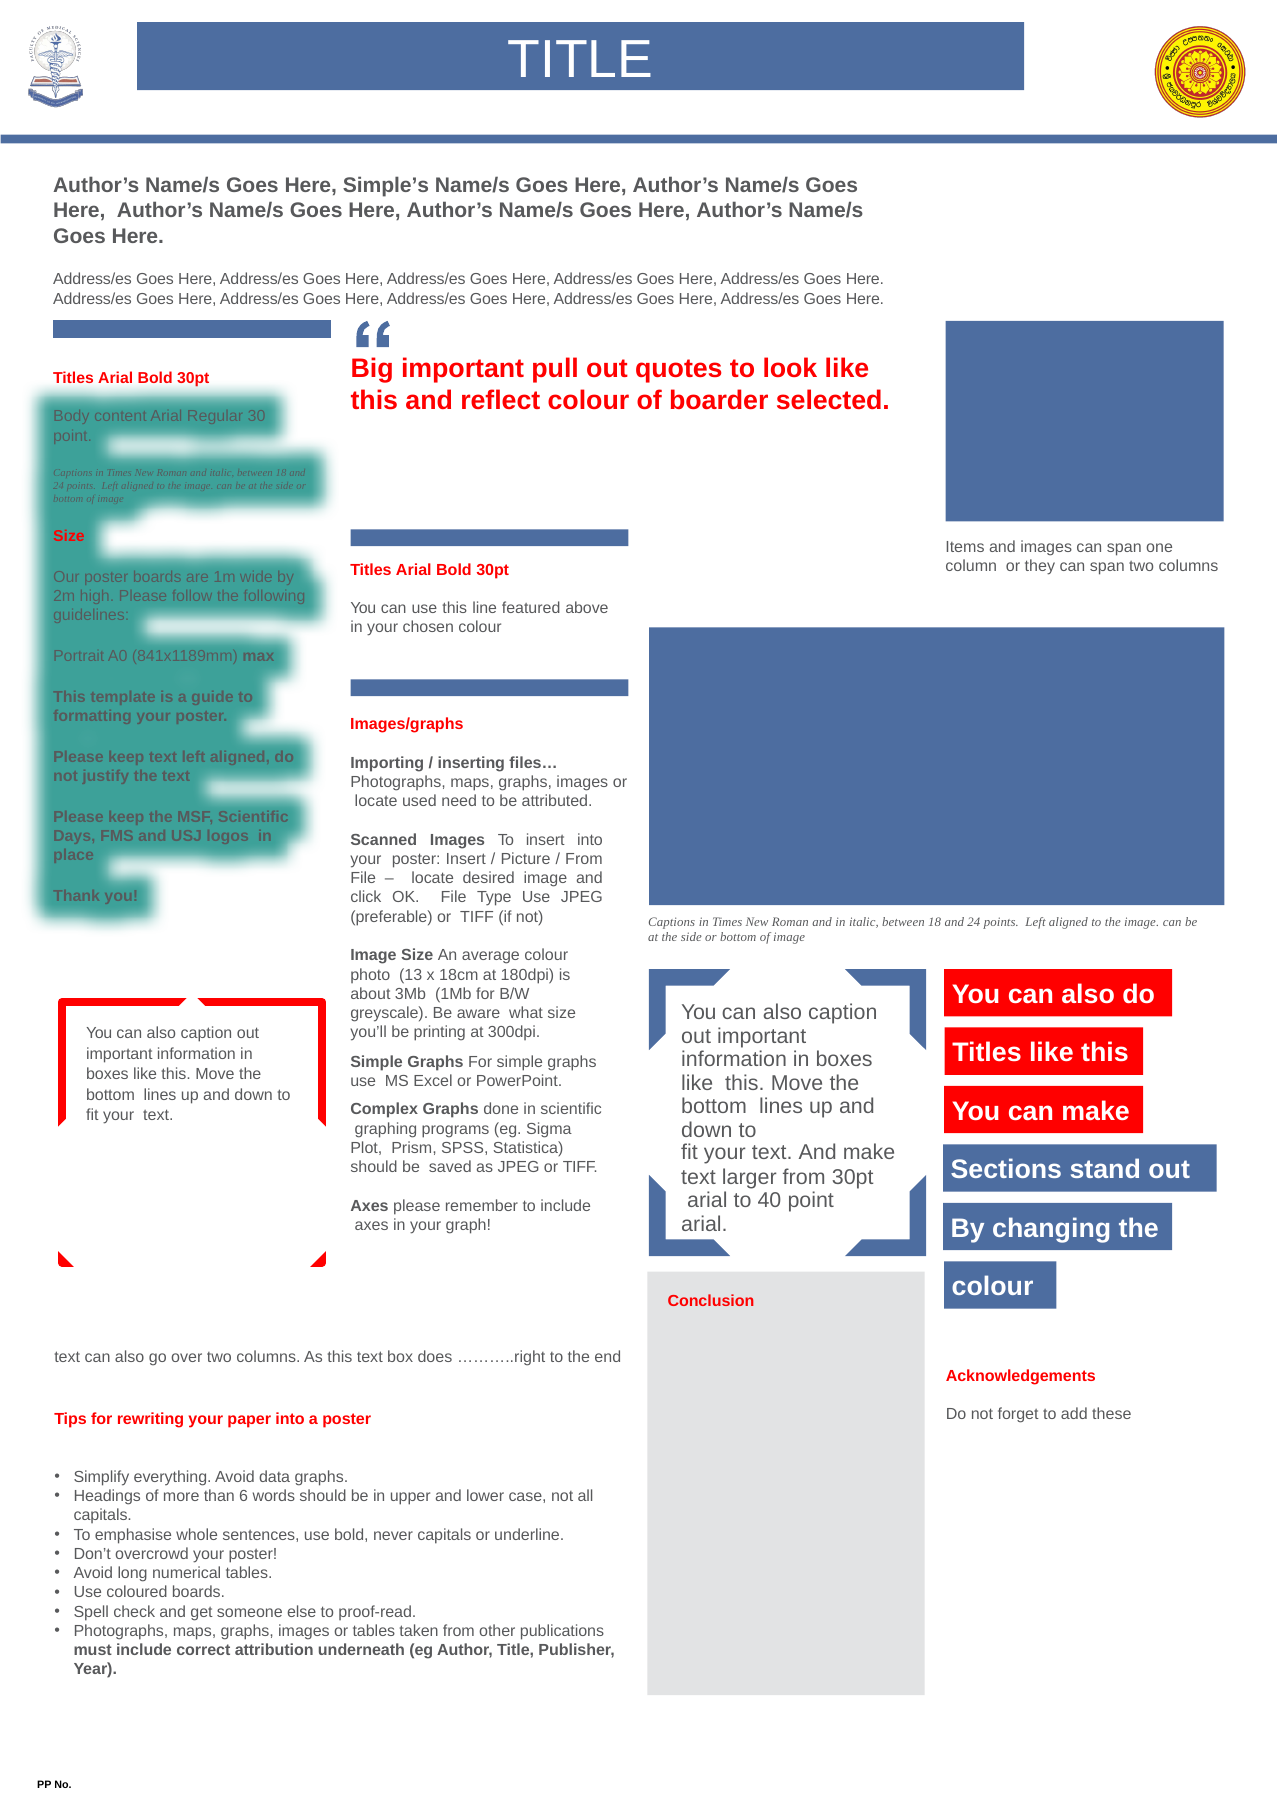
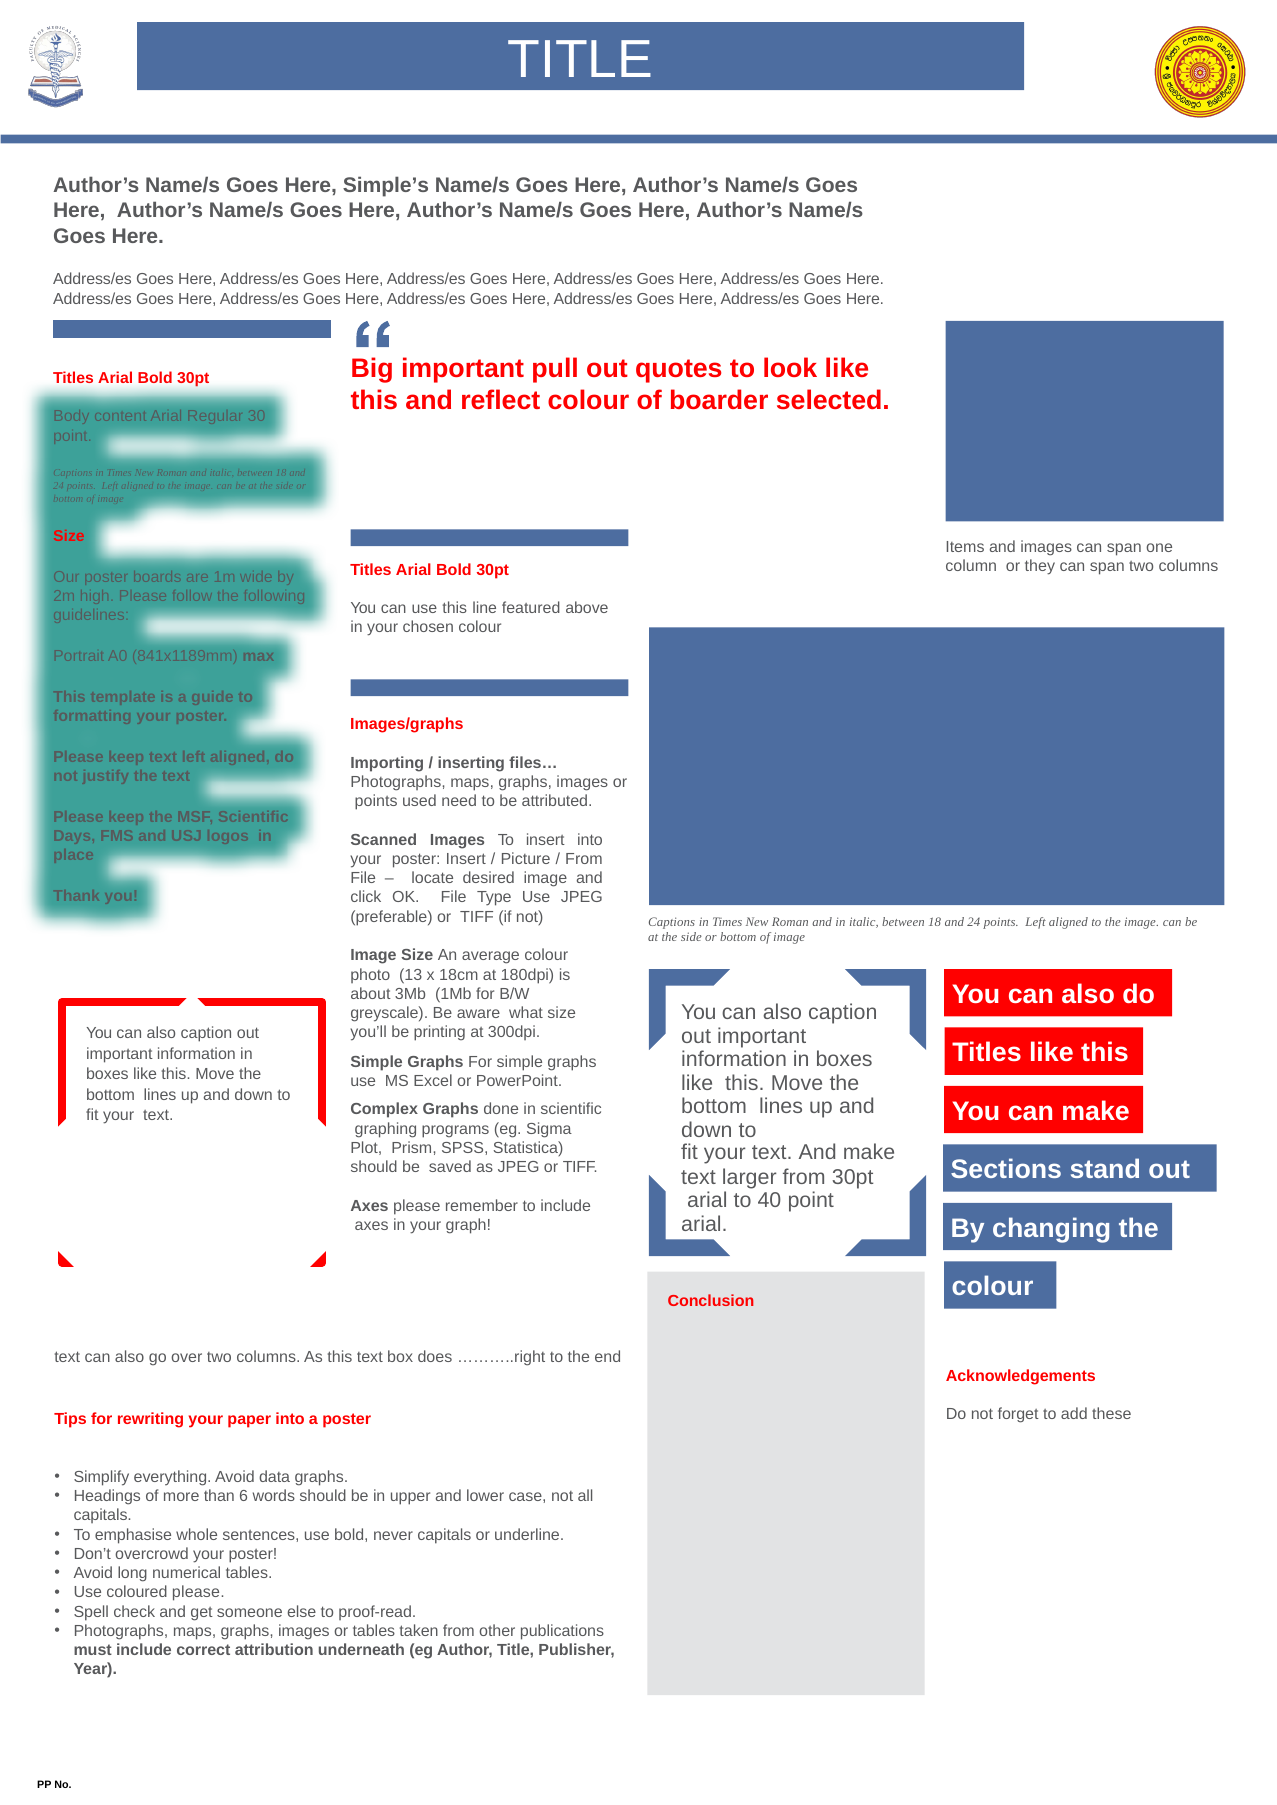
locate at (376, 801): locate -> points
coloured boards: boards -> please
